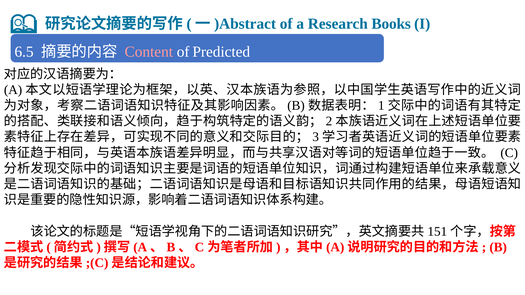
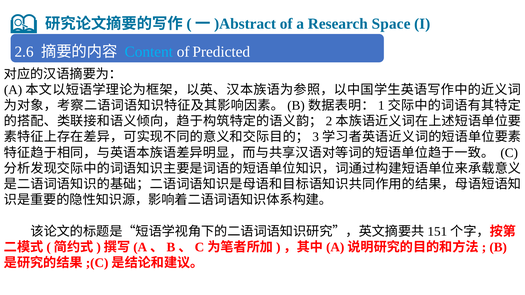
Books: Books -> Space
6.5: 6.5 -> 2.6
Content colour: pink -> light blue
